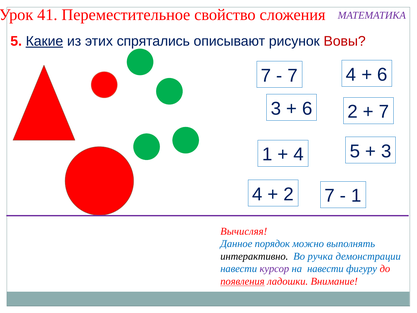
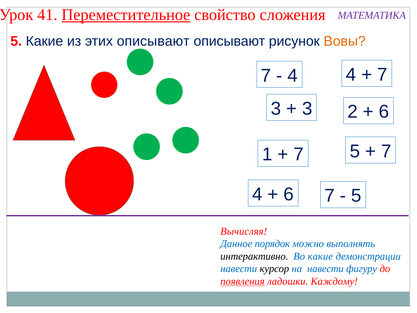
Переместительное underline: none -> present
Какие at (44, 41) underline: present -> none
этих спрятались: спрятались -> описывают
Вовы colour: red -> orange
6 at (382, 75): 6 -> 7
7 at (293, 76): 7 -> 4
6 at (307, 108): 6 -> 3
7 at (384, 112): 7 -> 6
3 at (386, 151): 3 -> 7
4 at (299, 154): 4 -> 7
2 at (289, 194): 2 -> 6
1 at (356, 196): 1 -> 5
Во ручка: ручка -> какие
курсор colour: purple -> black
Внимание: Внимание -> Каждому
